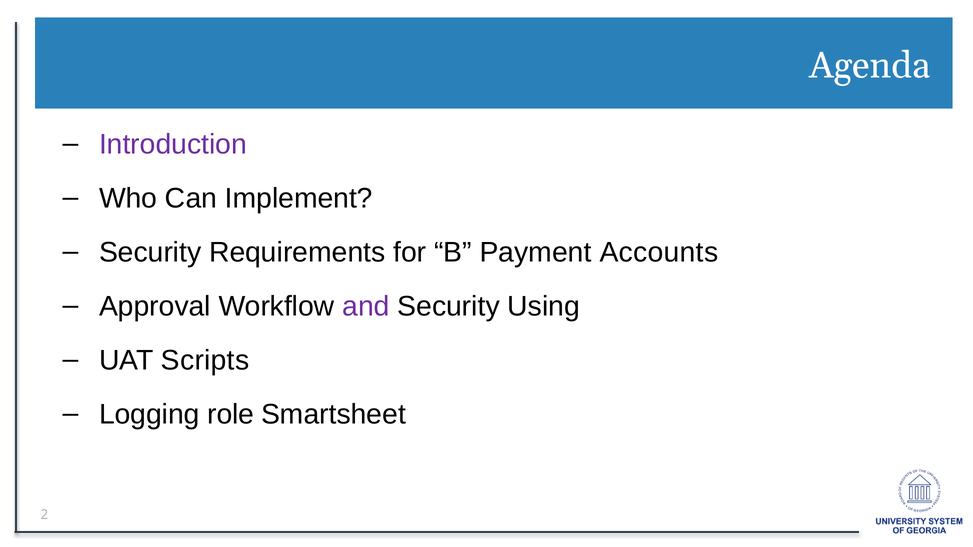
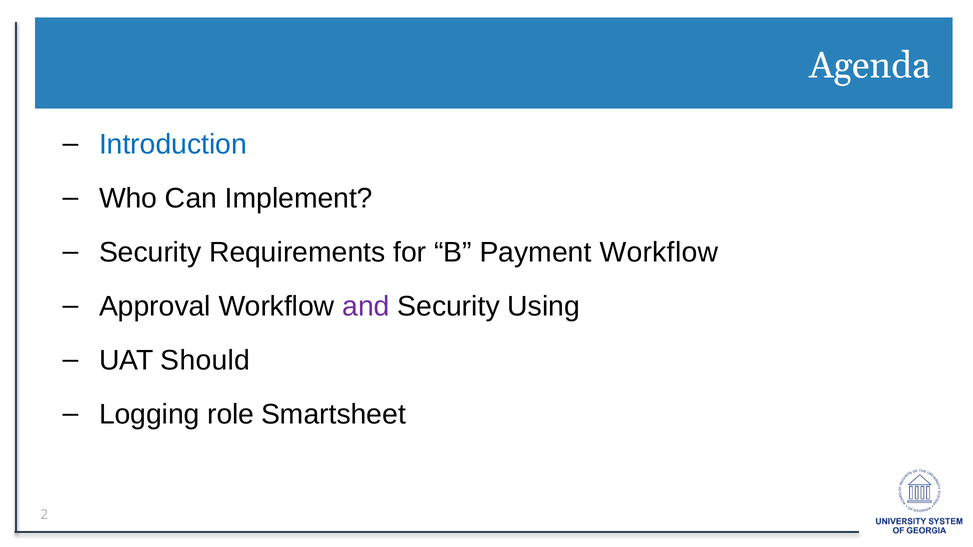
Introduction colour: purple -> blue
Payment Accounts: Accounts -> Workflow
Scripts: Scripts -> Should
